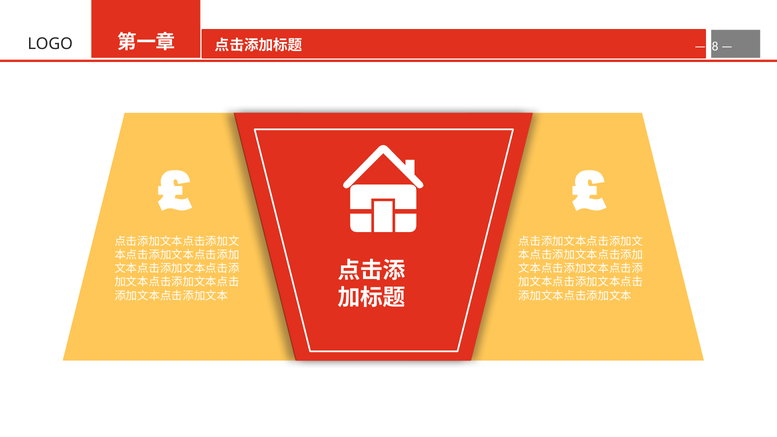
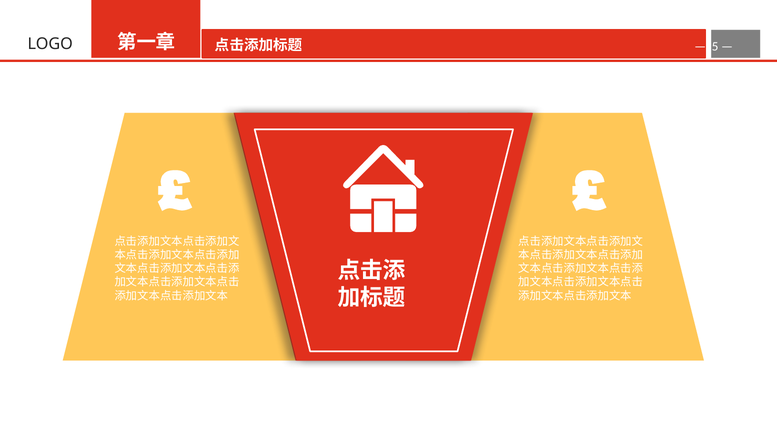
8: 8 -> 5
